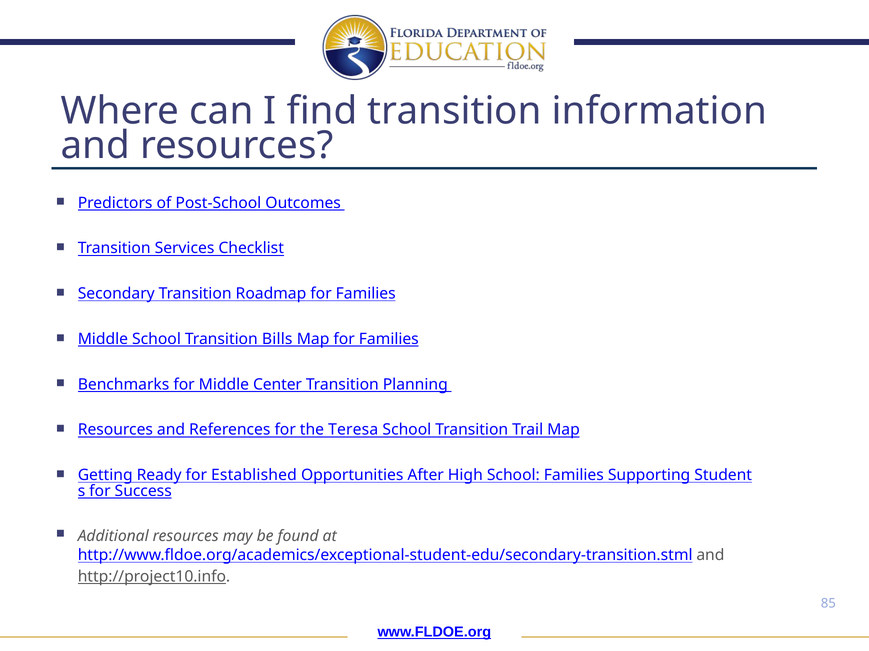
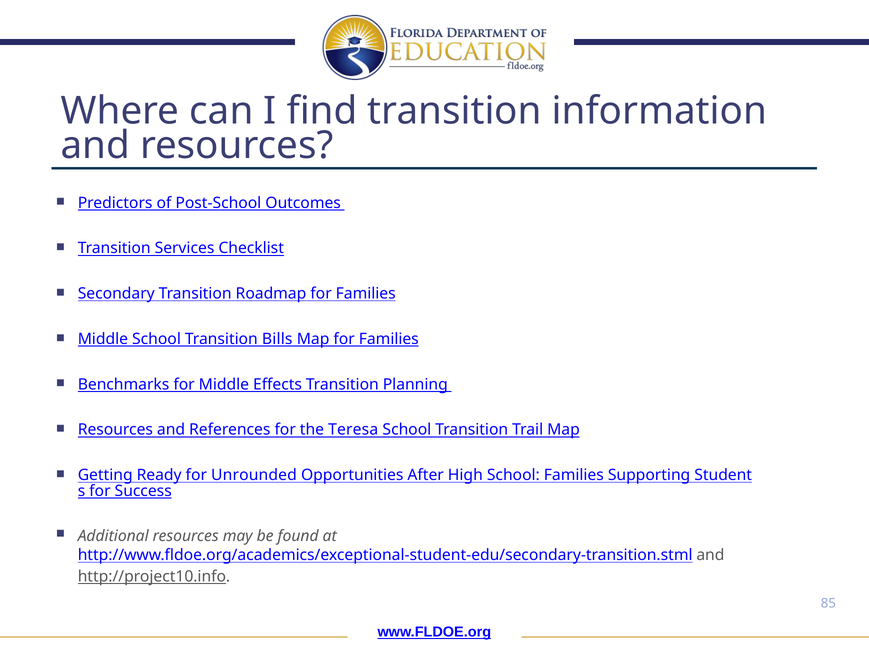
Center: Center -> Effects
Established: Established -> Unrounded
